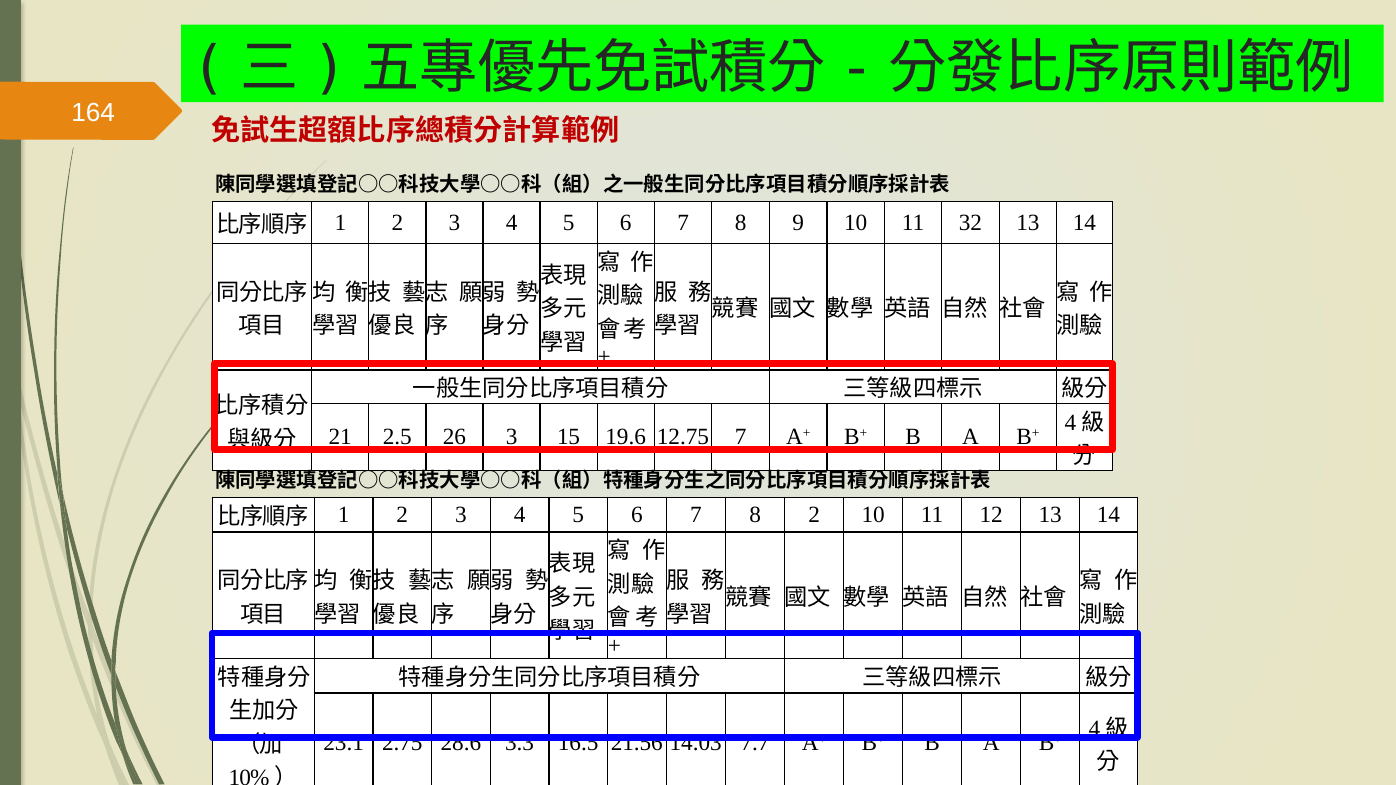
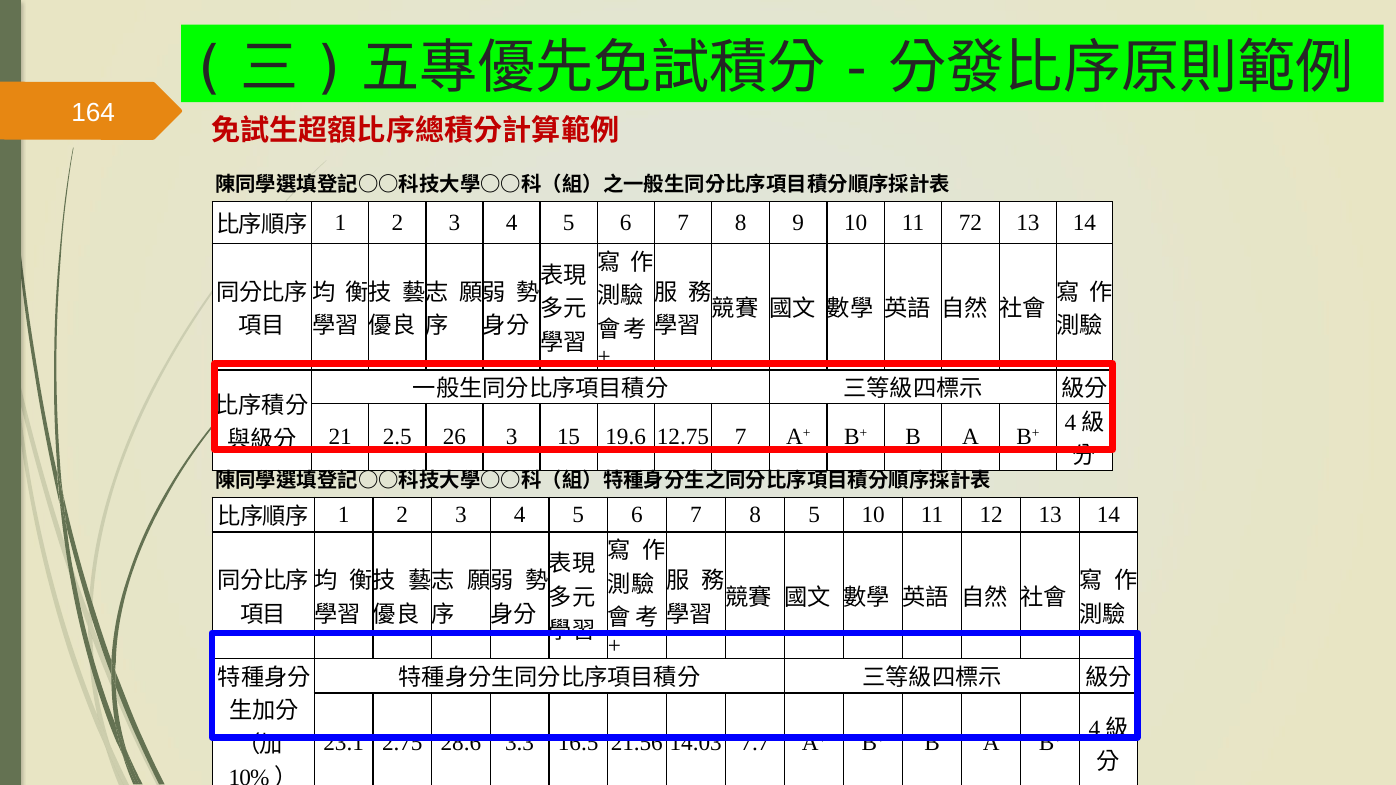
32: 32 -> 72
8 2: 2 -> 5
